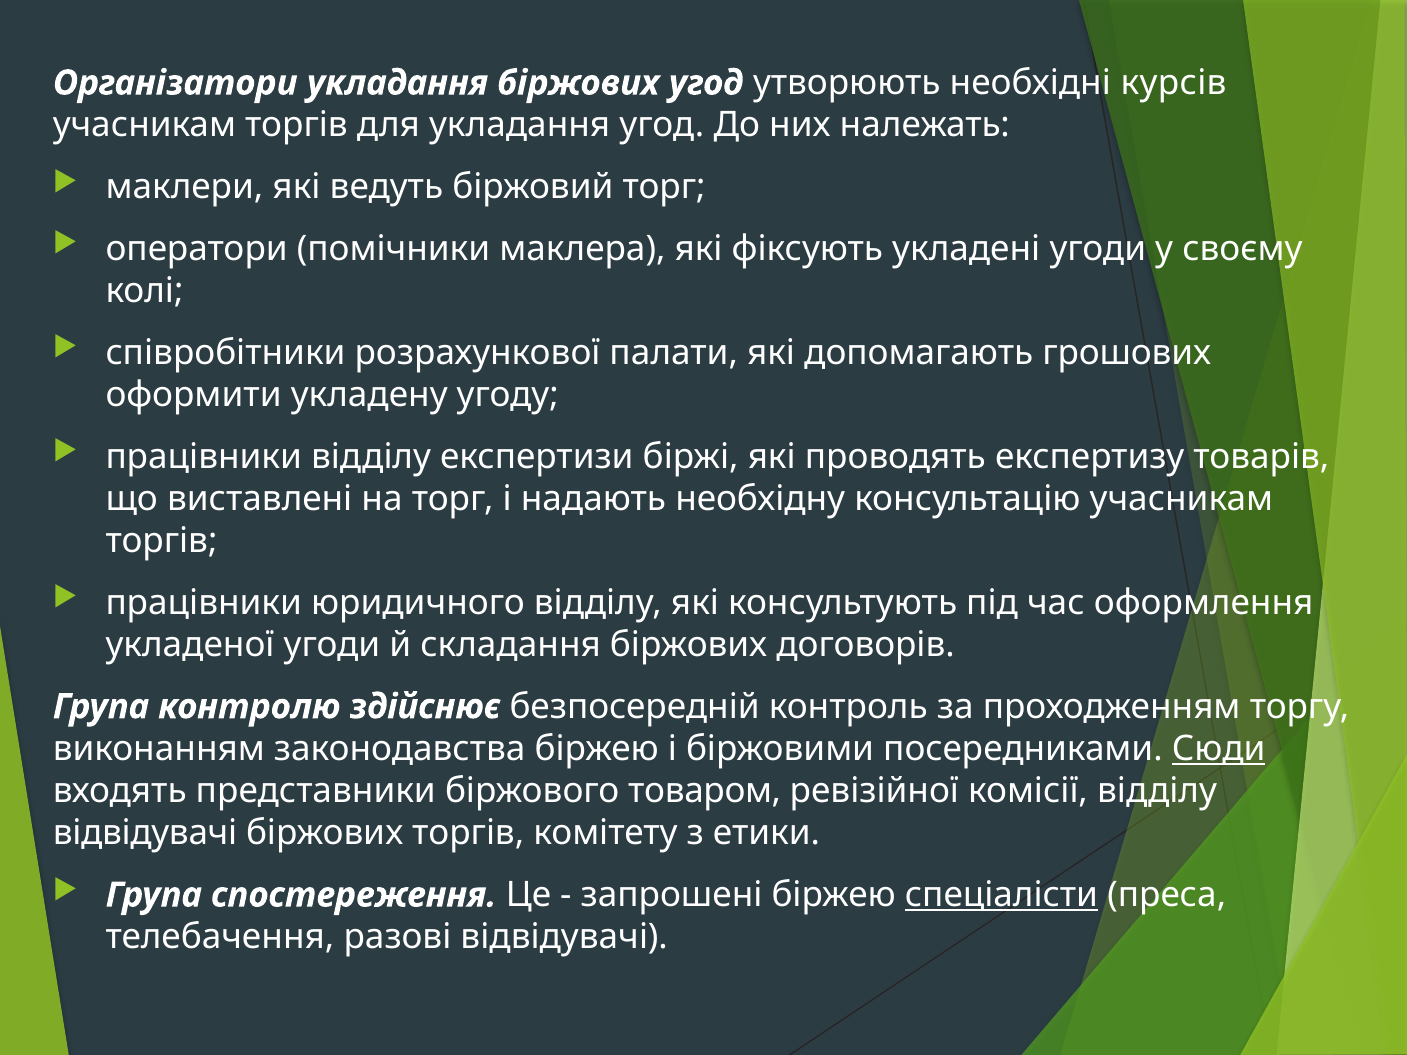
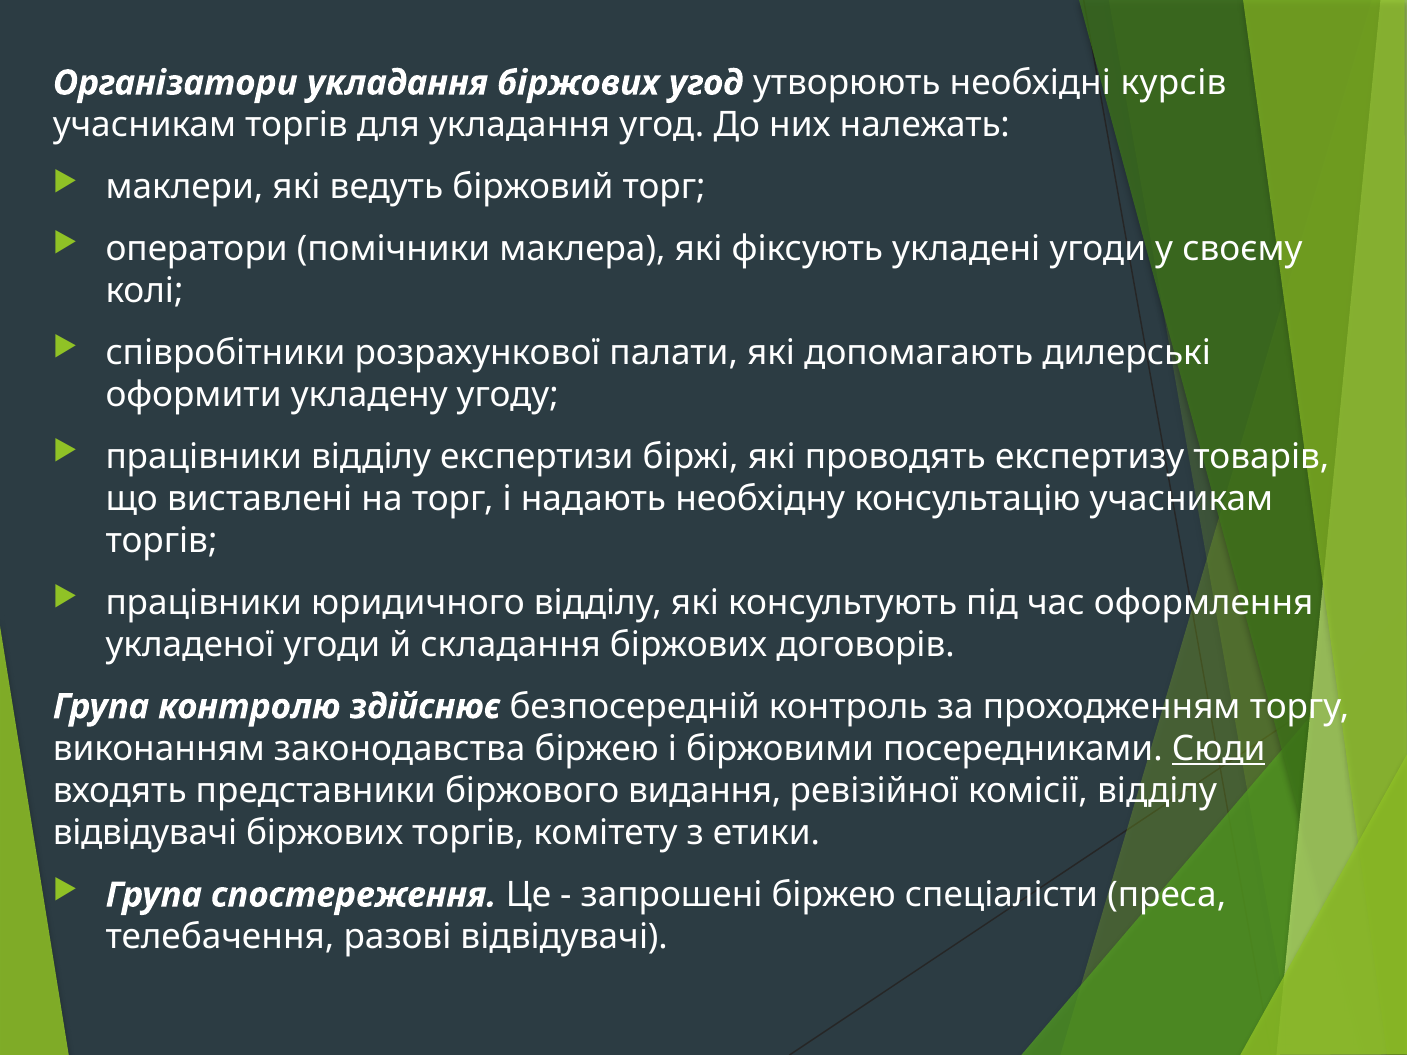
грошових: грошових -> дилерські
товаром: товаром -> видання
спеціалісти underline: present -> none
